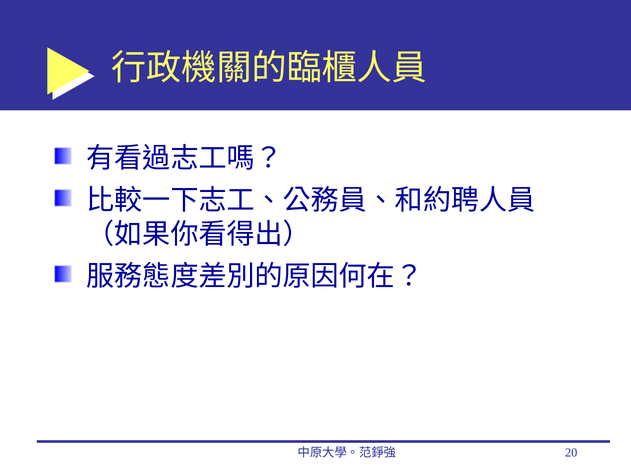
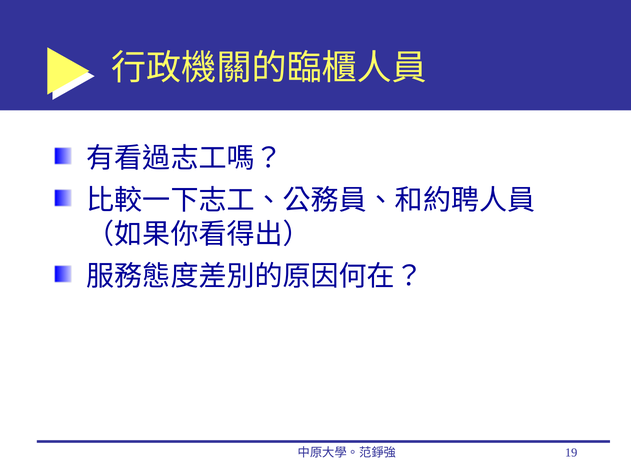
20: 20 -> 19
